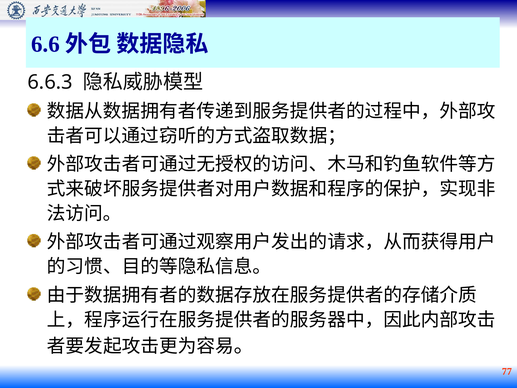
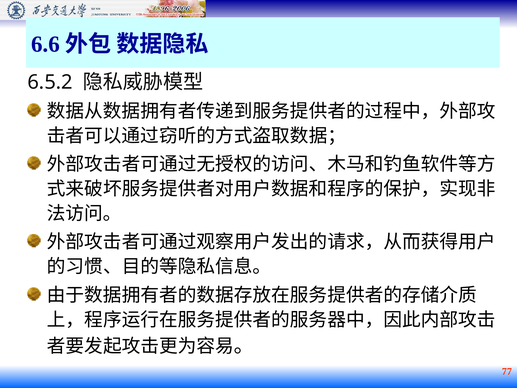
6.6.3: 6.6.3 -> 6.5.2
